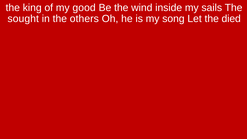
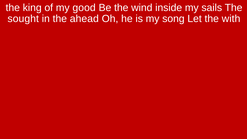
others: others -> ahead
died: died -> with
